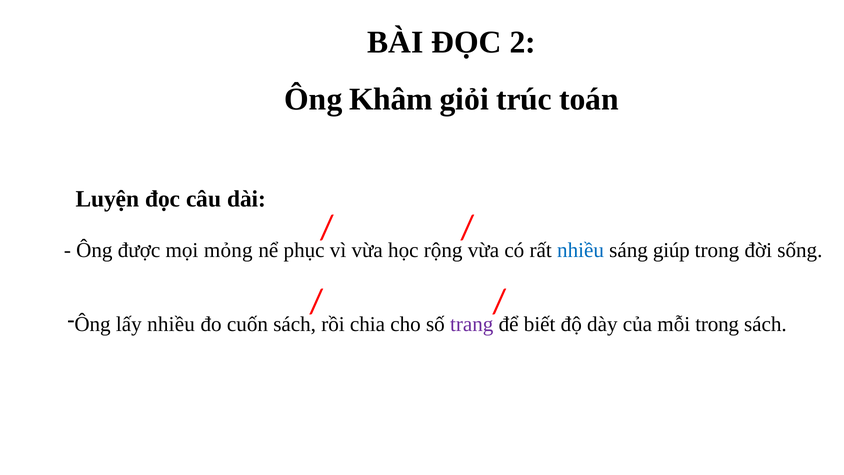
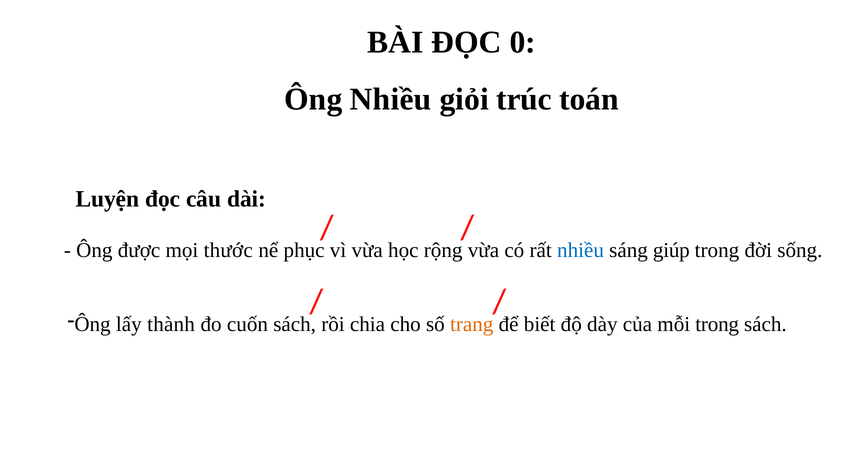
2: 2 -> 0
Ông Khâm: Khâm -> Nhiều
mỏng: mỏng -> thước
lấy nhiều: nhiều -> thành
trang colour: purple -> orange
